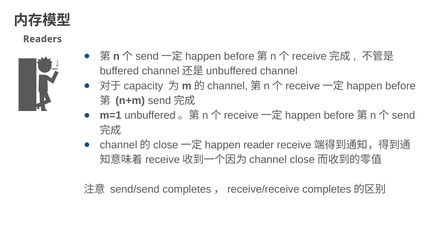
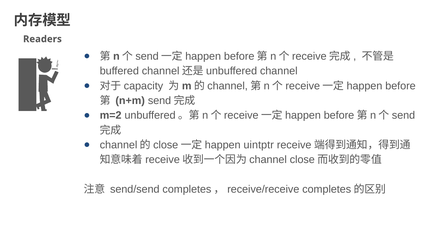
m=1: m=1 -> m=2
reader: reader -> uintptr
